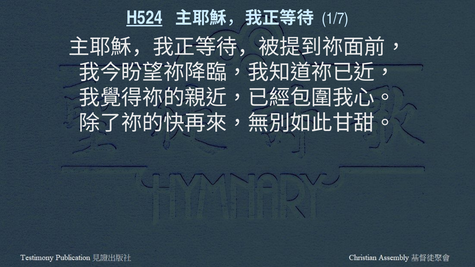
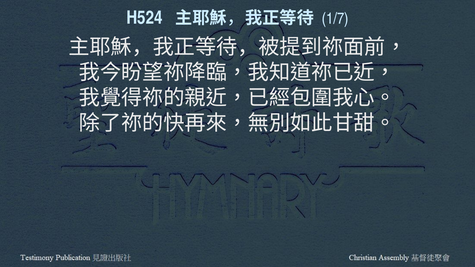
H524 underline: present -> none
